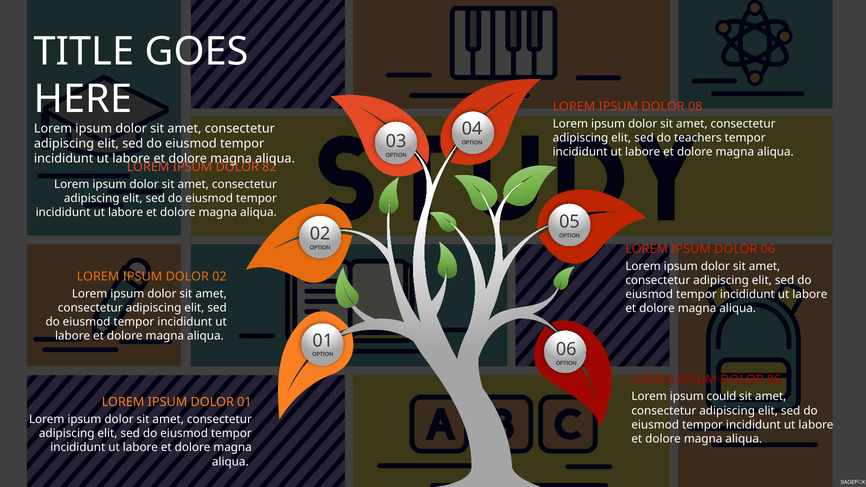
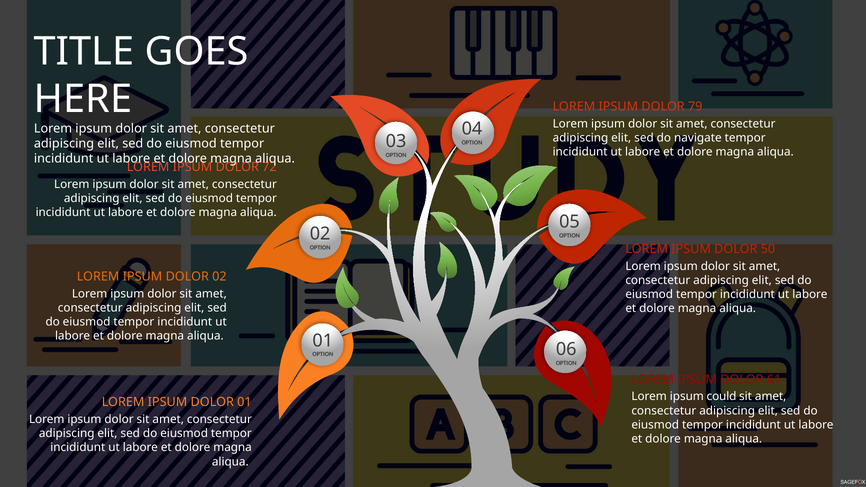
08: 08 -> 79
teachers: teachers -> navigate
82: 82 -> 72
DOLOR 06: 06 -> 50
86: 86 -> 61
